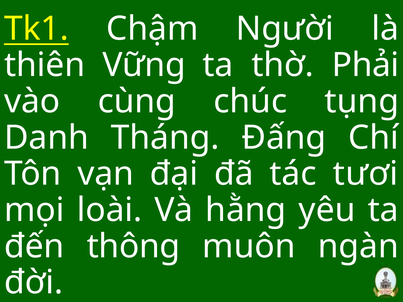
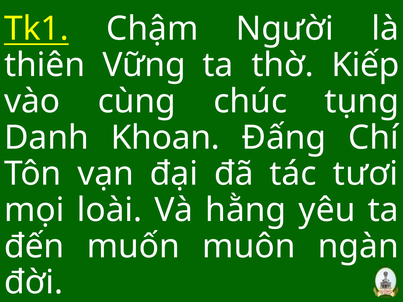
Phải: Phải -> Kiếp
Tháng: Tháng -> Khoan
thông: thông -> muốn
